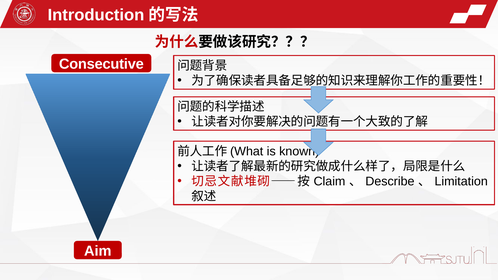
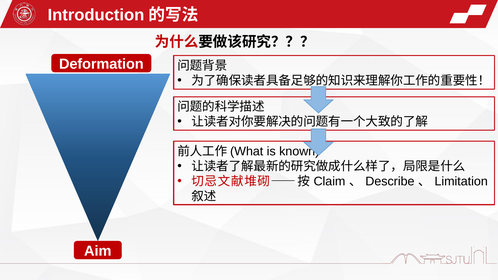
Consecutive: Consecutive -> Deformation
